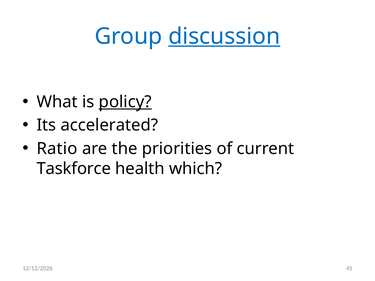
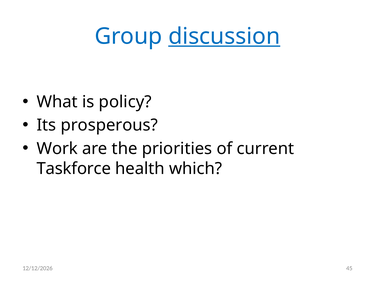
policy underline: present -> none
accelerated: accelerated -> prosperous
Ratio: Ratio -> Work
